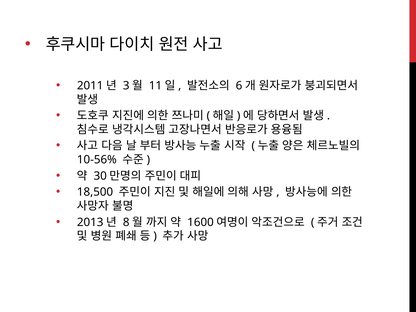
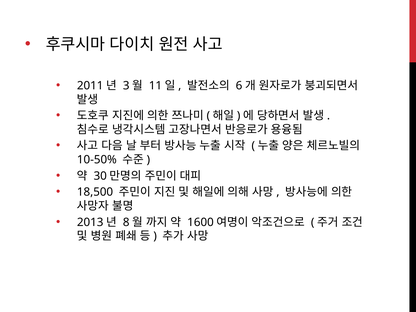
10-56%: 10-56% -> 10-50%
